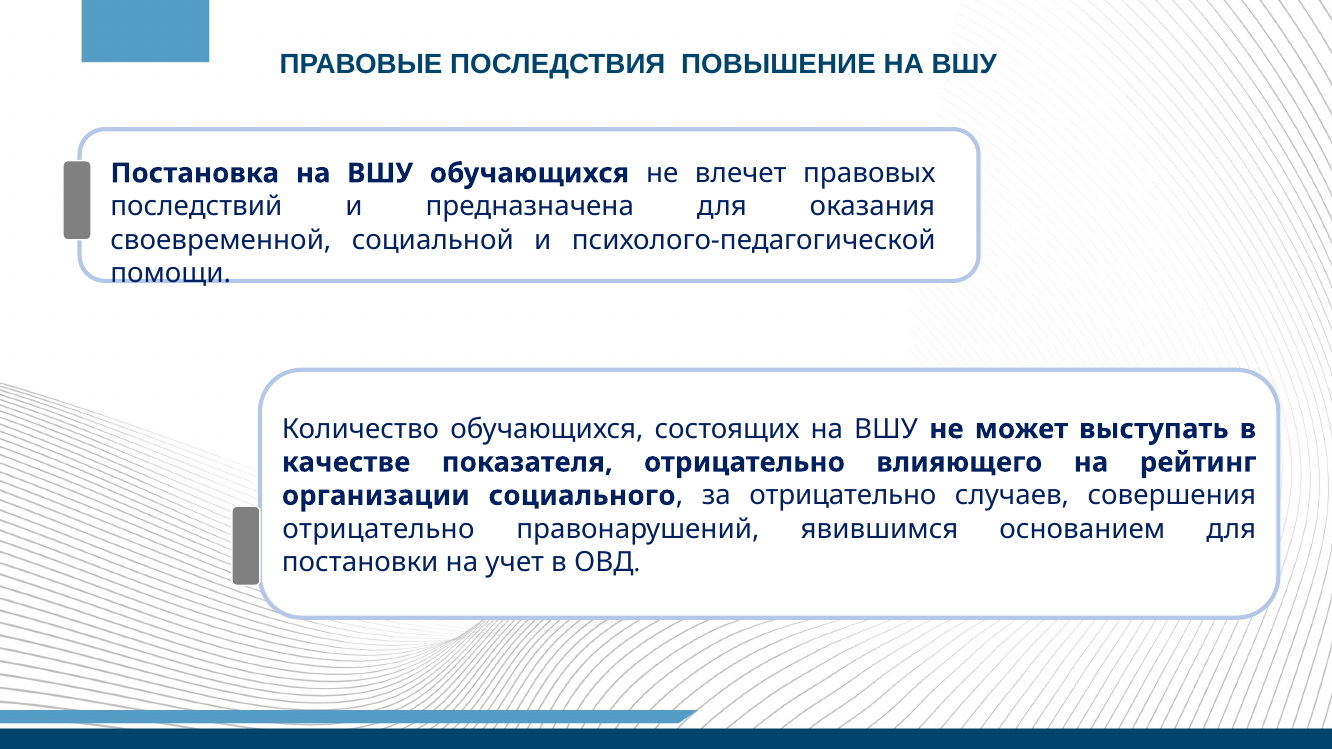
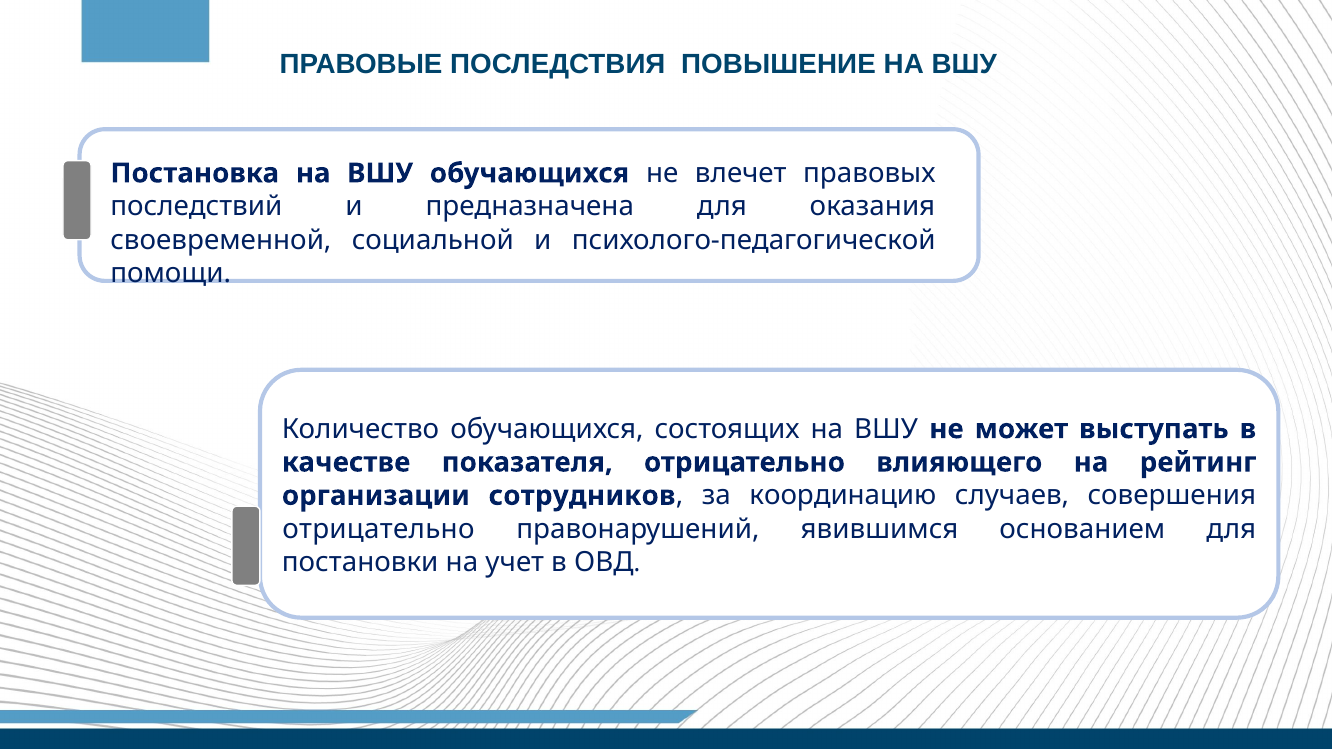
социального: социального -> сотрудников
за отрицательно: отрицательно -> координацию
